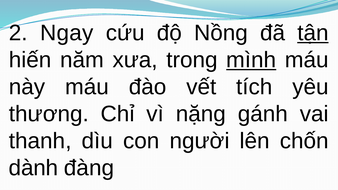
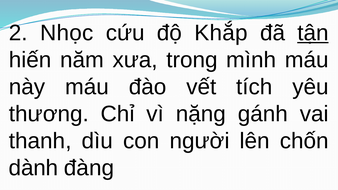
Ngay: Ngay -> Nhọc
Nồng: Nồng -> Khắp
mình underline: present -> none
